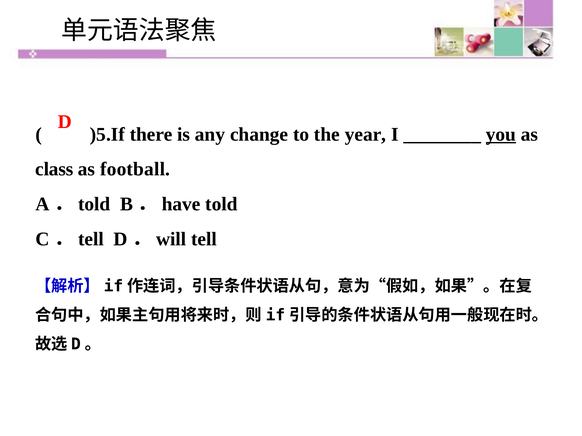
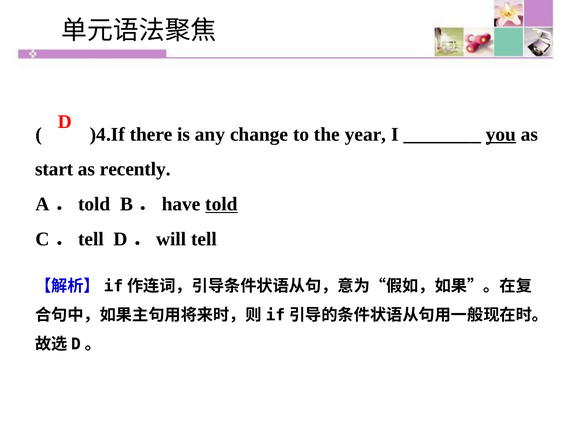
)5.If: )5.If -> )4.If
class: class -> start
football: football -> recently
told underline: none -> present
